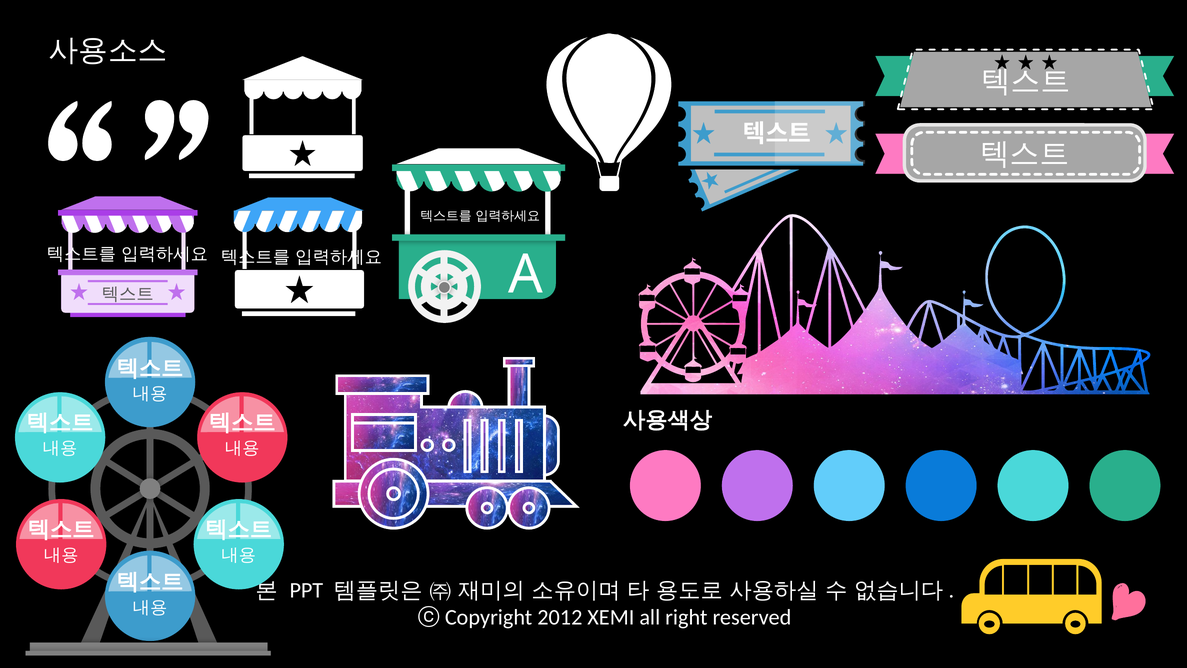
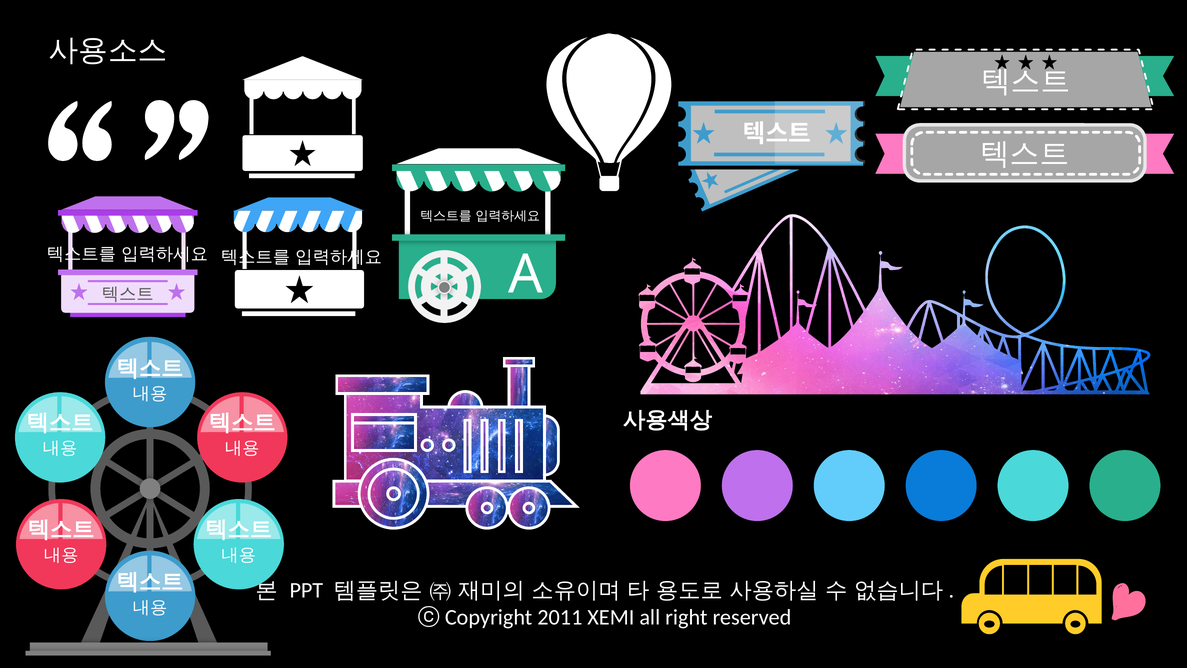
2012: 2012 -> 2011
